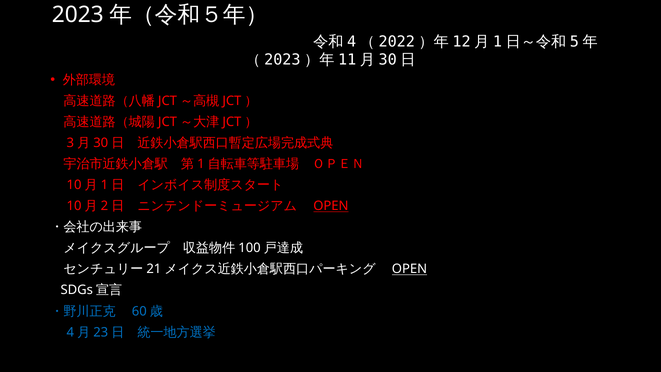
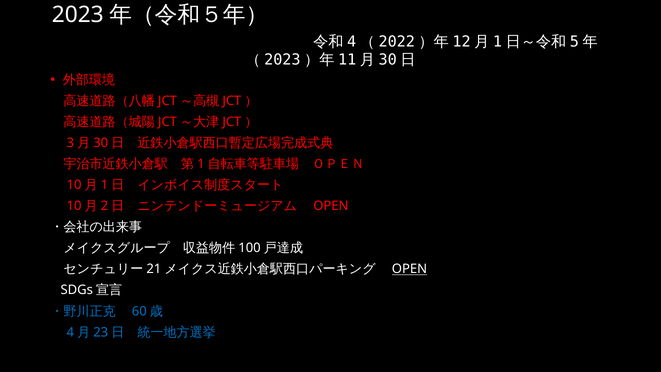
OPEN at (331, 206) underline: present -> none
